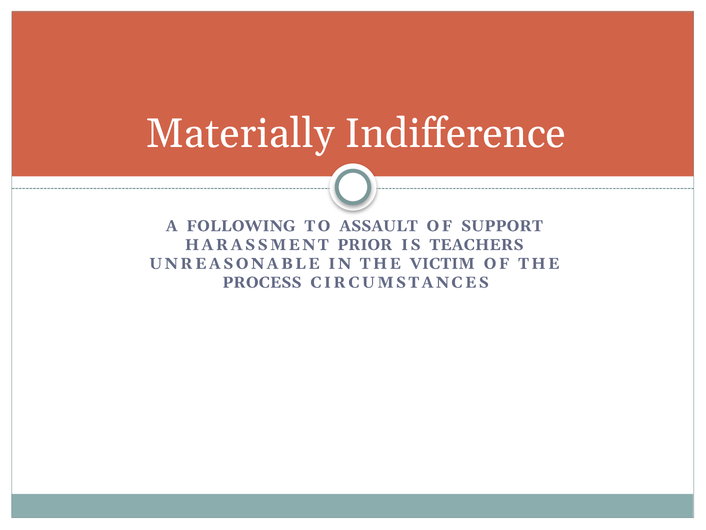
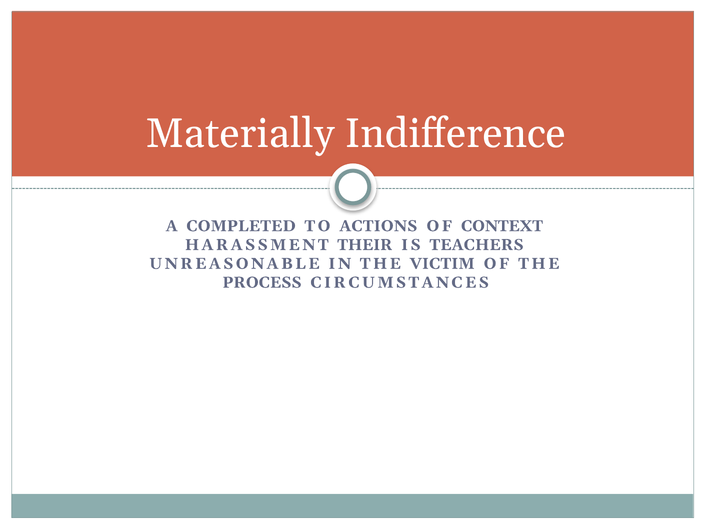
FOLLOWING: FOLLOWING -> COMPLETED
ASSAULT: ASSAULT -> ACTIONS
SUPPORT: SUPPORT -> CONTEXT
PRIOR: PRIOR -> THEIR
